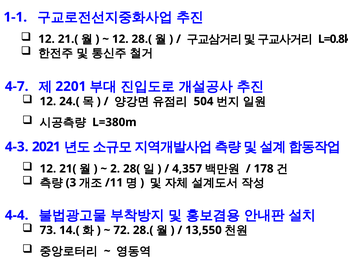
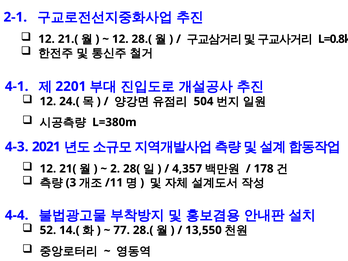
1-1: 1-1 -> 2-1
4-7: 4-7 -> 4-1
73: 73 -> 52
72: 72 -> 77
